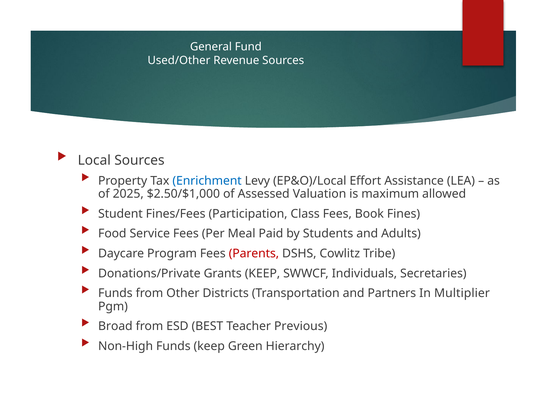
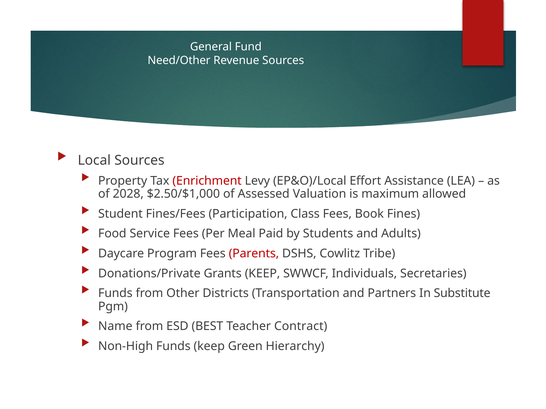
Used/Other: Used/Other -> Need/Other
Enrichment colour: blue -> red
2025: 2025 -> 2028
Multiplier: Multiplier -> Substitute
Broad: Broad -> Name
Previous: Previous -> Contract
